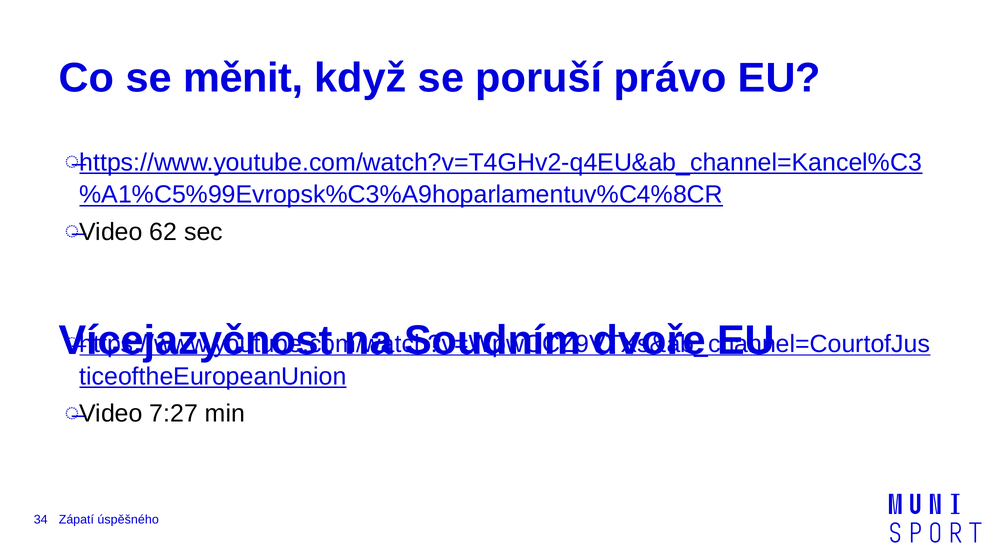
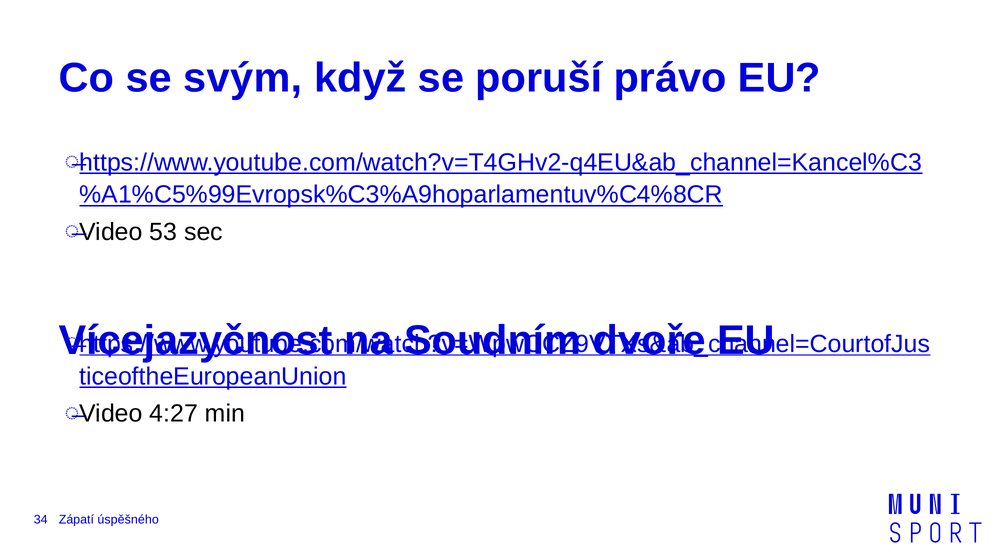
měnit: měnit -> svým
62: 62 -> 53
7:27: 7:27 -> 4:27
